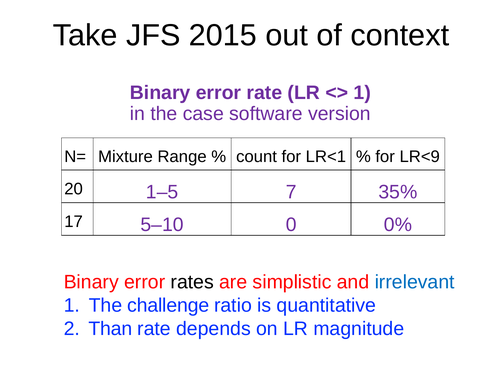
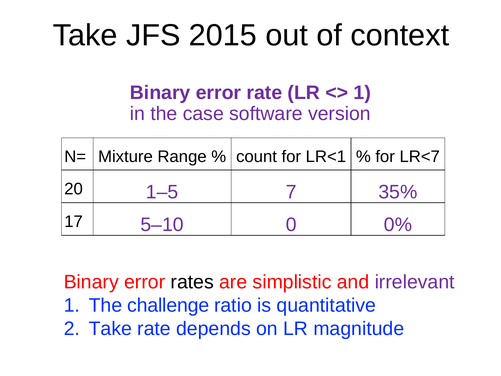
LR<9: LR<9 -> LR<7
irrelevant colour: blue -> purple
Than at (110, 329): Than -> Take
